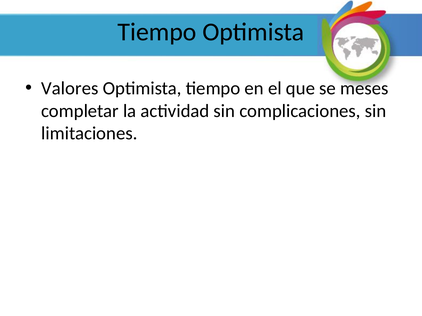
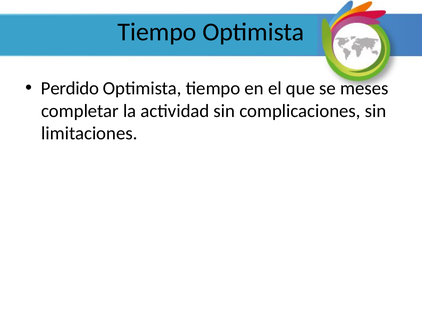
Valores: Valores -> Perdido
